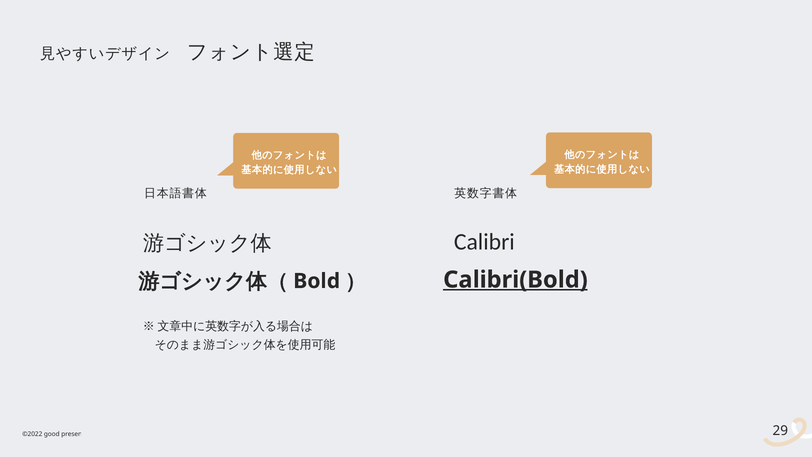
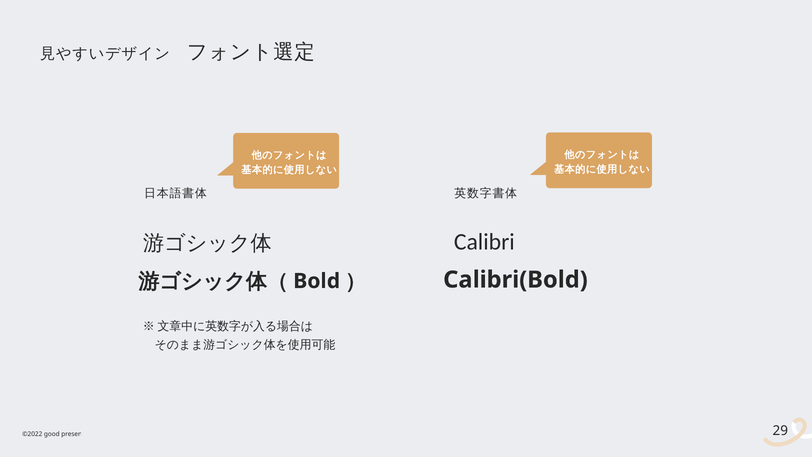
Calibri(Bold underline: present -> none
